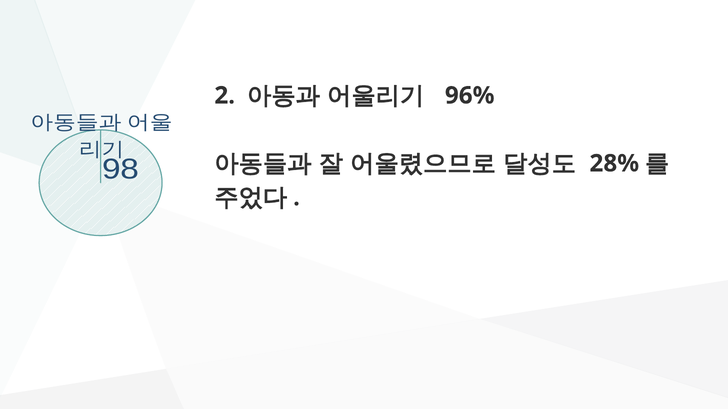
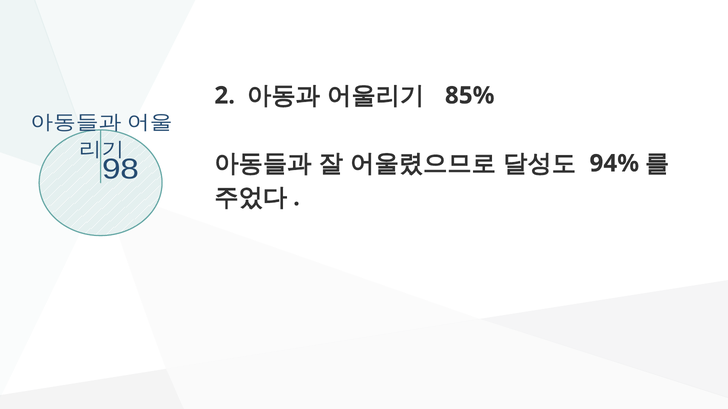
96%: 96% -> 85%
28%: 28% -> 94%
